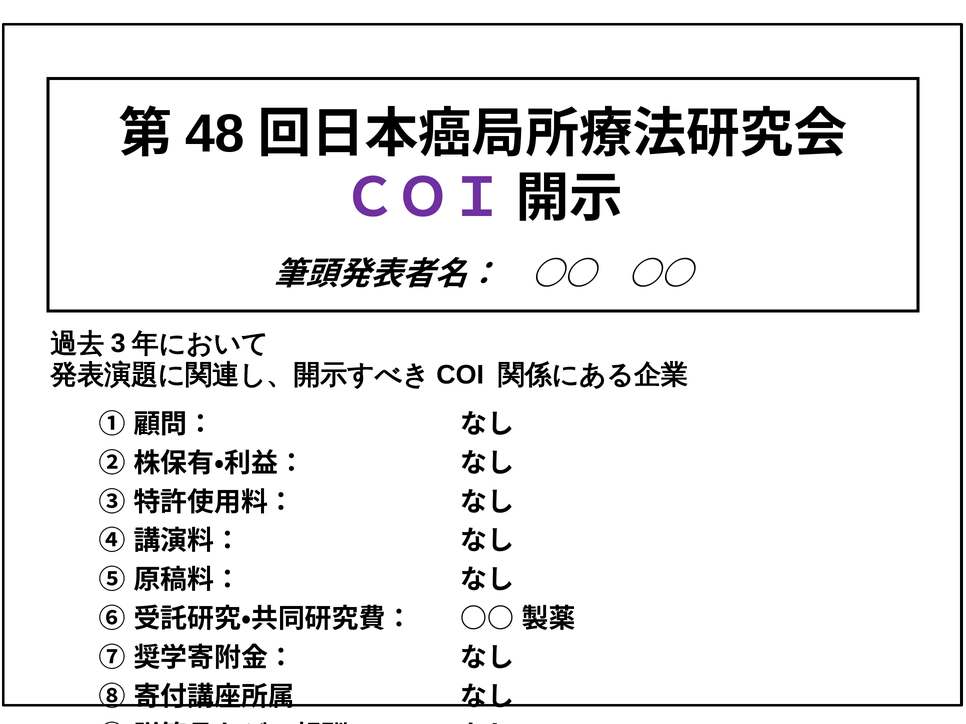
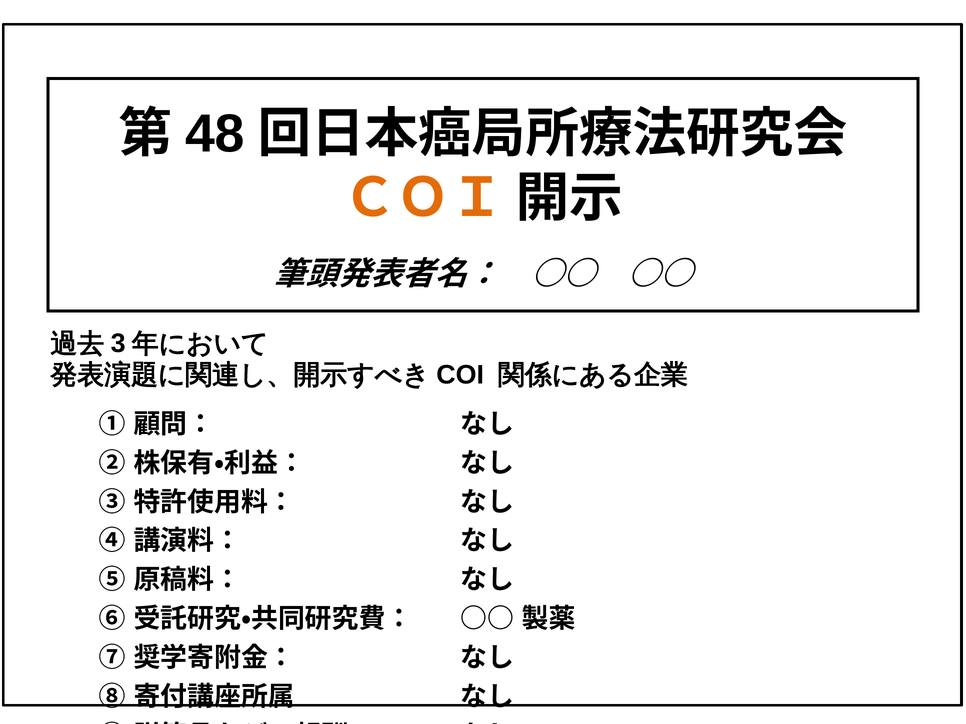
ＣＯＩ colour: purple -> orange
